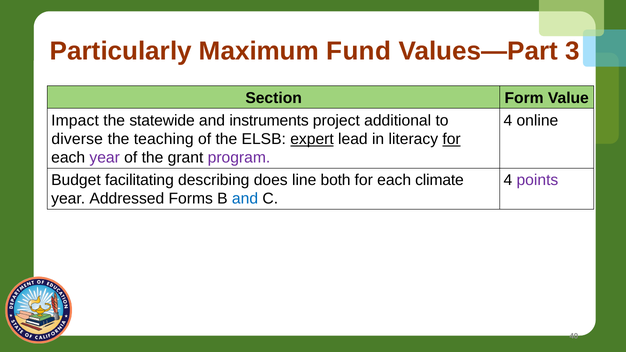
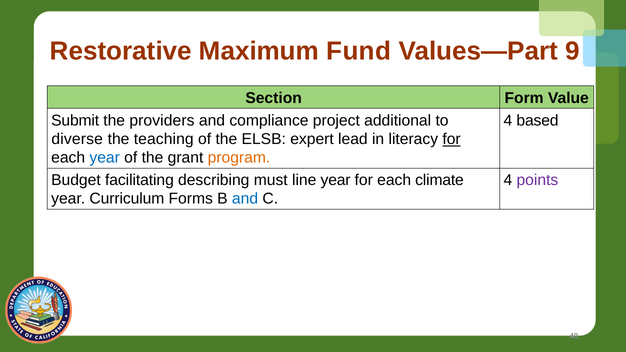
Particularly: Particularly -> Restorative
3: 3 -> 9
Impact: Impact -> Submit
statewide: statewide -> providers
instruments: instruments -> compliance
online: online -> based
expert underline: present -> none
year at (105, 158) colour: purple -> blue
program colour: purple -> orange
does: does -> must
line both: both -> year
Addressed: Addressed -> Curriculum
